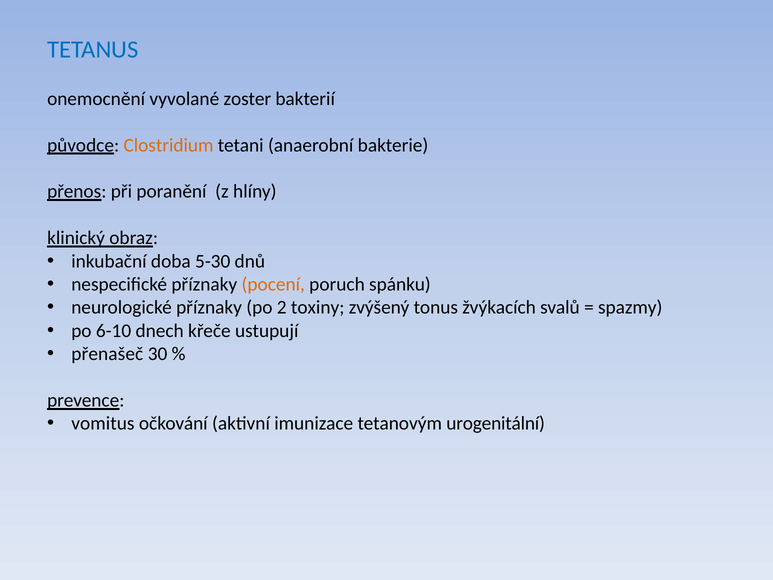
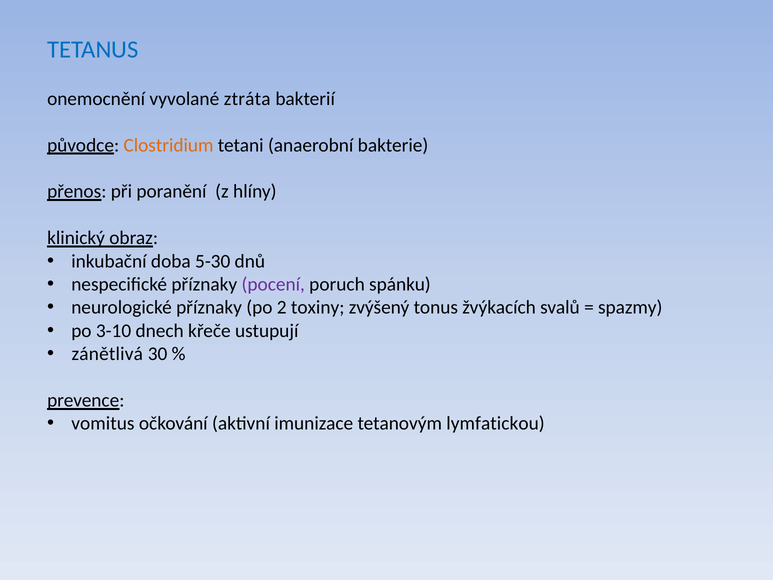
zoster: zoster -> ztráta
pocení colour: orange -> purple
6-10: 6-10 -> 3-10
přenašeč: přenašeč -> zánětlivá
urogenitální: urogenitální -> lymfatickou
